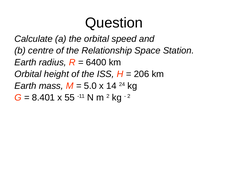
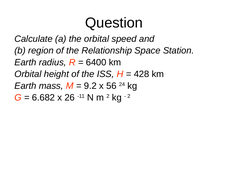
centre: centre -> region
206: 206 -> 428
5.0: 5.0 -> 9.2
14: 14 -> 56
8.401: 8.401 -> 6.682
55: 55 -> 26
